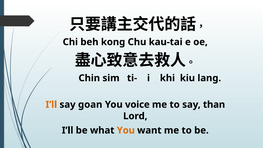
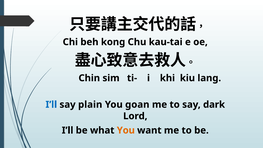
I’ll at (51, 105) colour: orange -> blue
goan: goan -> plain
voice: voice -> goan
than: than -> dark
